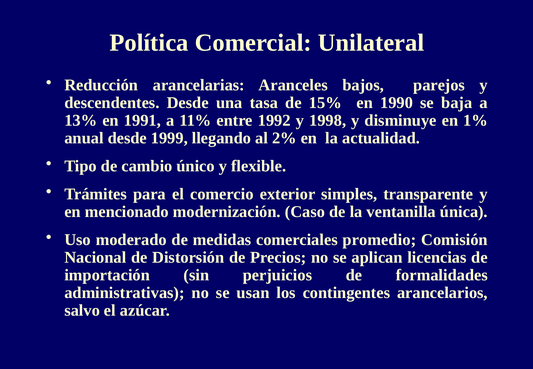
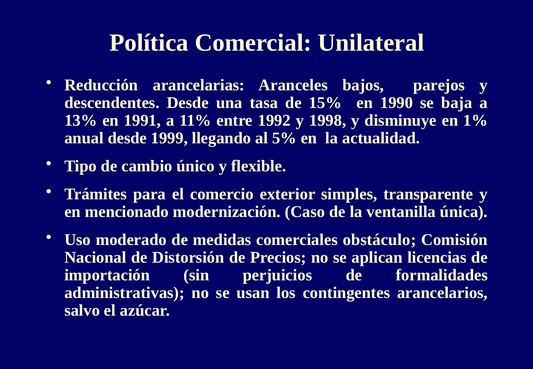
2%: 2% -> 5%
promedio: promedio -> obstáculo
